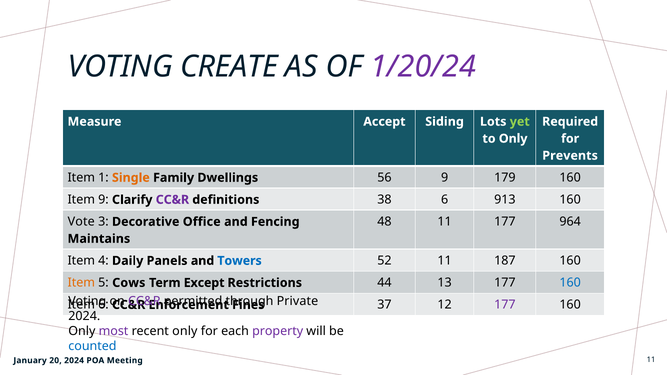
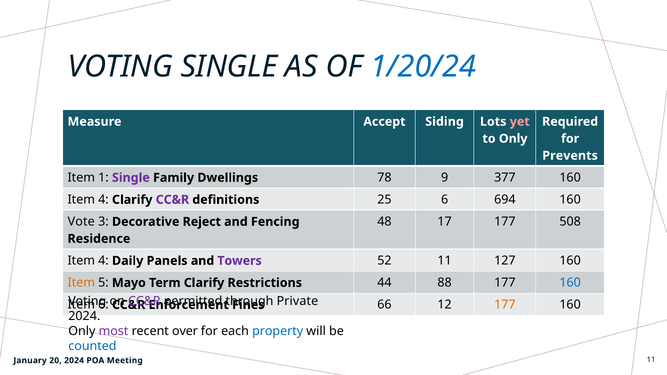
VOTING CREATE: CREATE -> SINGLE
1/20/24 colour: purple -> blue
yet colour: light green -> pink
Single at (131, 178) colour: orange -> purple
56: 56 -> 78
179: 179 -> 377
9 at (103, 200): 9 -> 4
38: 38 -> 25
913: 913 -> 694
Office: Office -> Reject
48 11: 11 -> 17
964: 964 -> 508
Maintains: Maintains -> Residence
Towers colour: blue -> purple
187: 187 -> 127
Cows: Cows -> Mayo
Term Except: Except -> Clarify
13: 13 -> 88
37: 37 -> 66
177 at (505, 305) colour: purple -> orange
recent only: only -> over
property colour: purple -> blue
